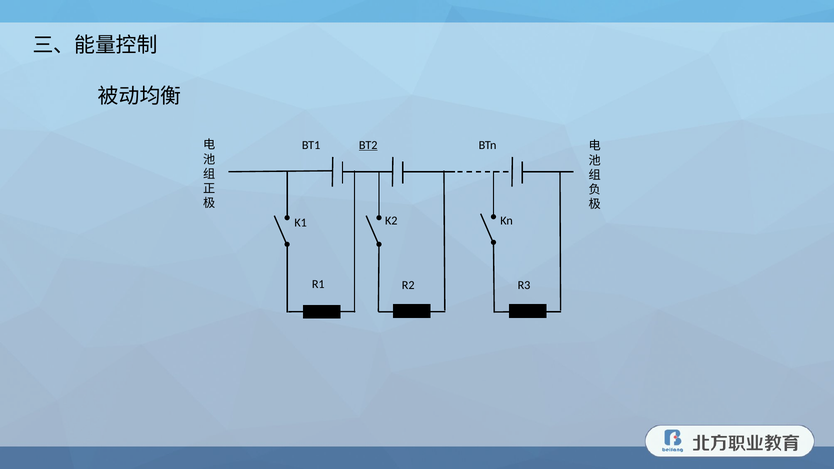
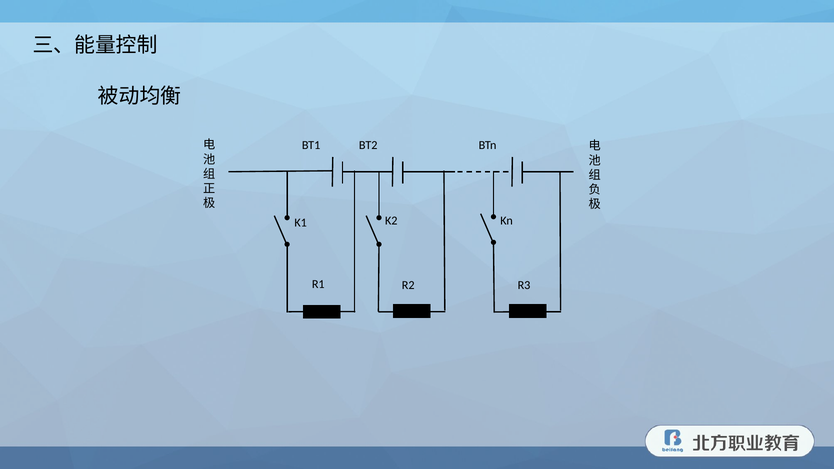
BT2 underline: present -> none
